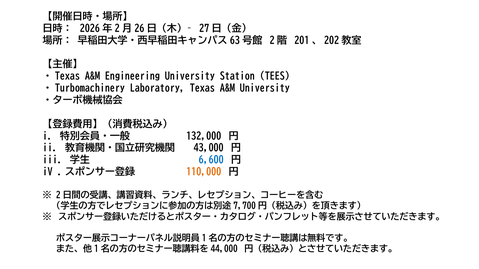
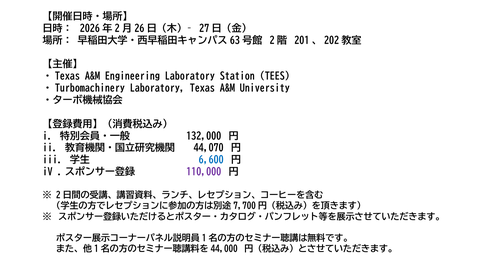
Engineering University: University -> Laboratory
43,000: 43,000 -> 44,070
110,000 colour: orange -> purple
